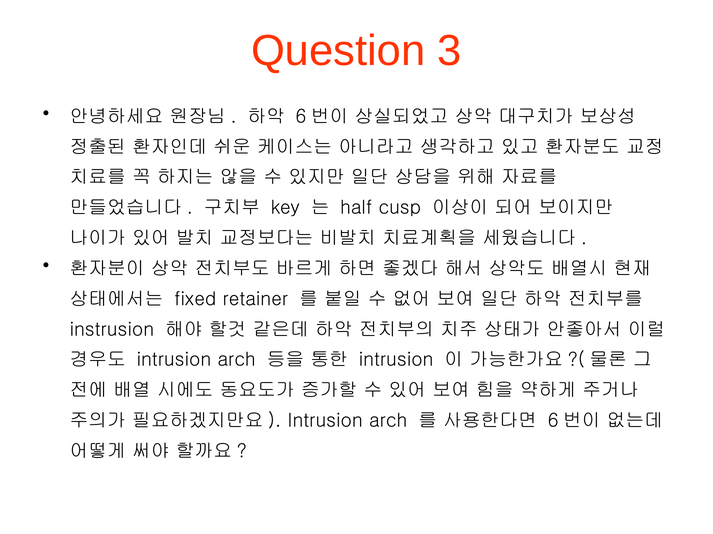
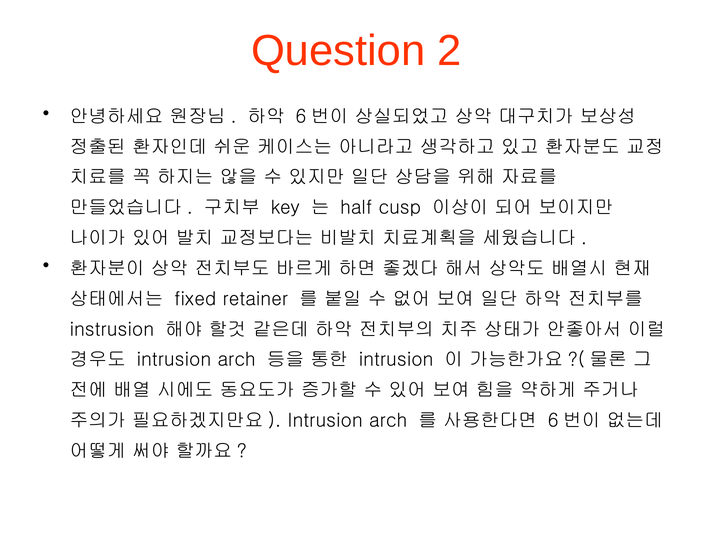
3: 3 -> 2
